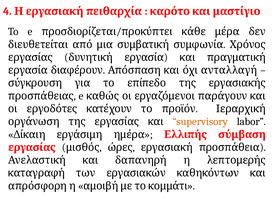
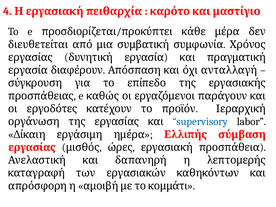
supervisory colour: orange -> blue
